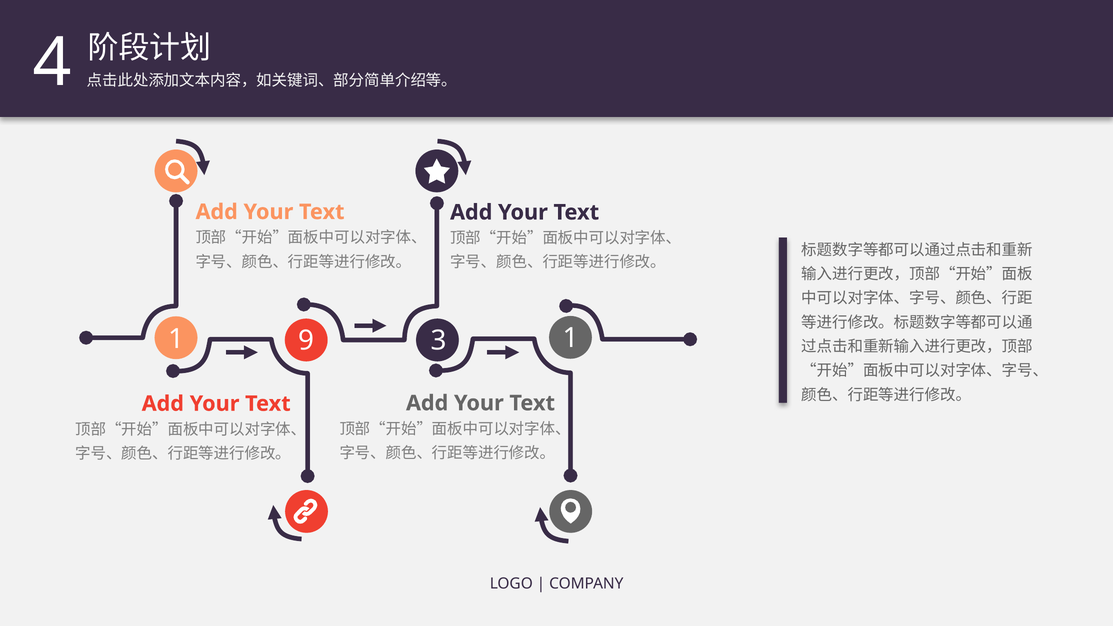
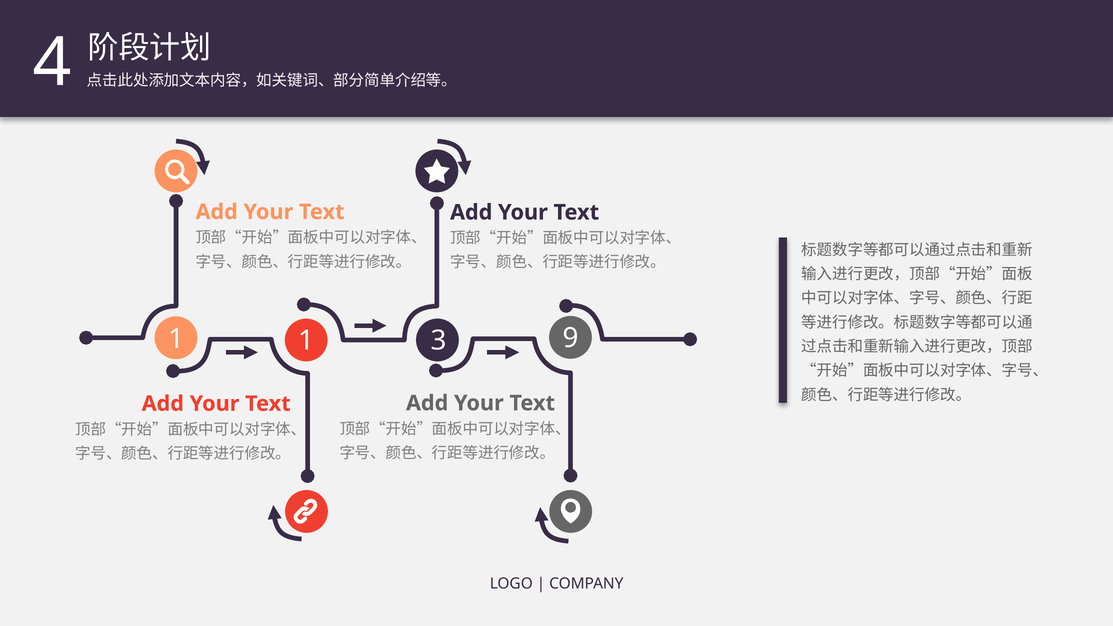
1 9: 9 -> 1
3 1: 1 -> 9
